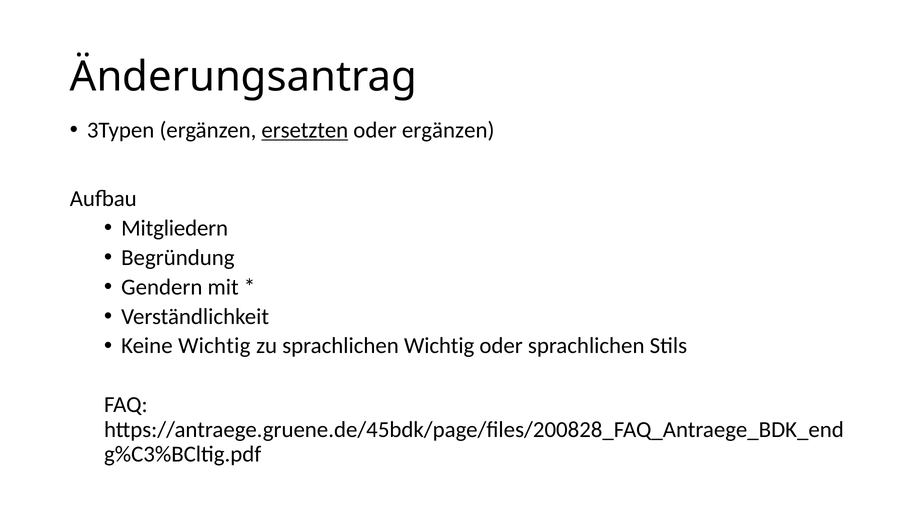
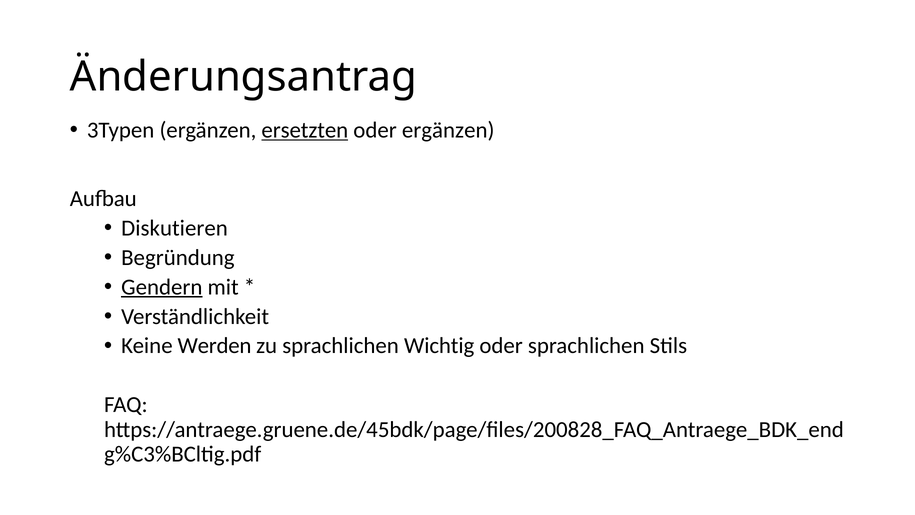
Mitgliedern: Mitgliedern -> Diskutieren
Gendern underline: none -> present
Keine Wichtig: Wichtig -> Werden
